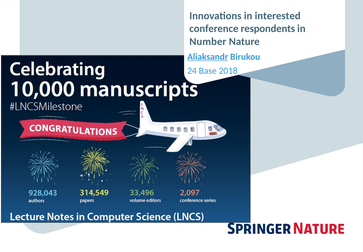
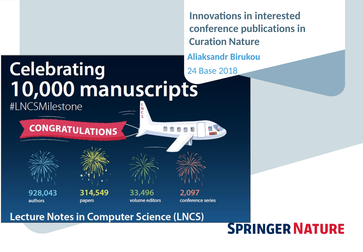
respondents: respondents -> publications
Number: Number -> Curation
Aliaksandr underline: present -> none
